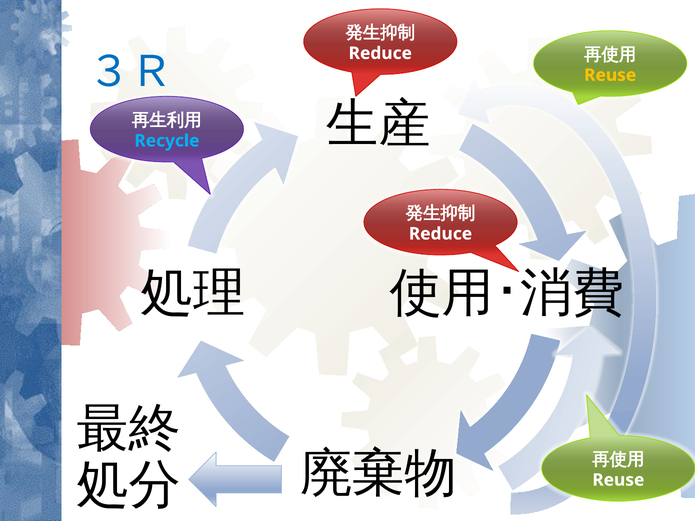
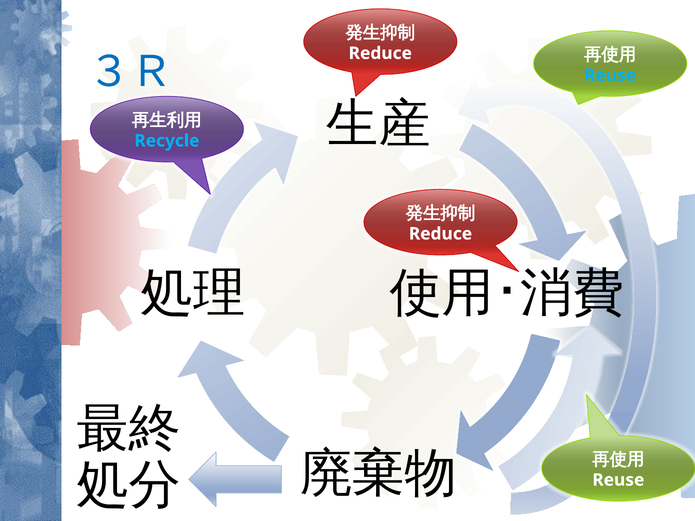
Reuse at (610, 75) colour: yellow -> light blue
